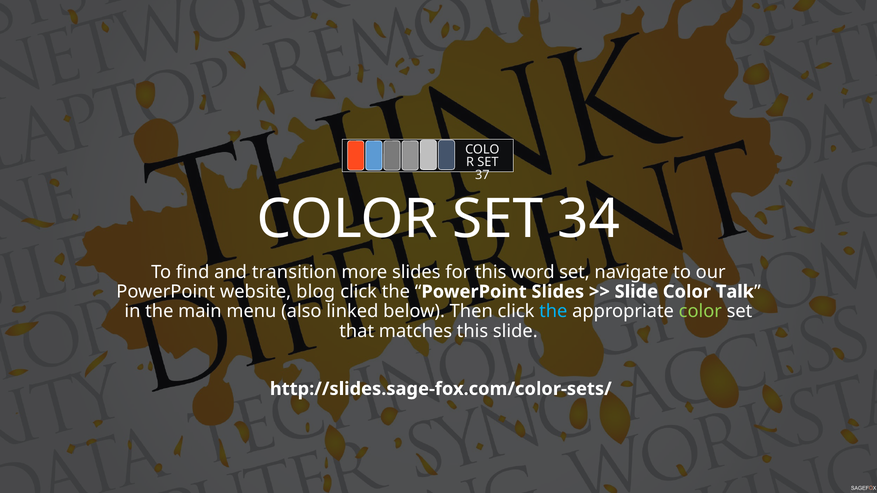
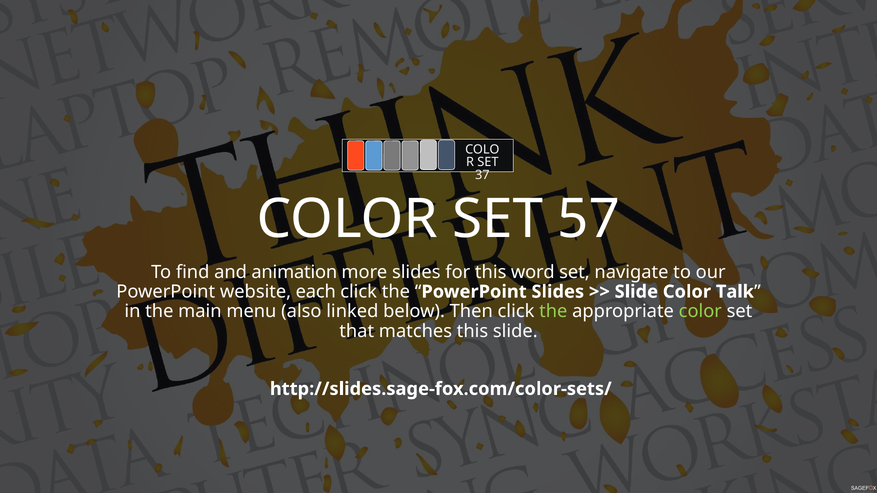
34: 34 -> 57
transition: transition -> animation
blog: blog -> each
the at (553, 312) colour: light blue -> light green
